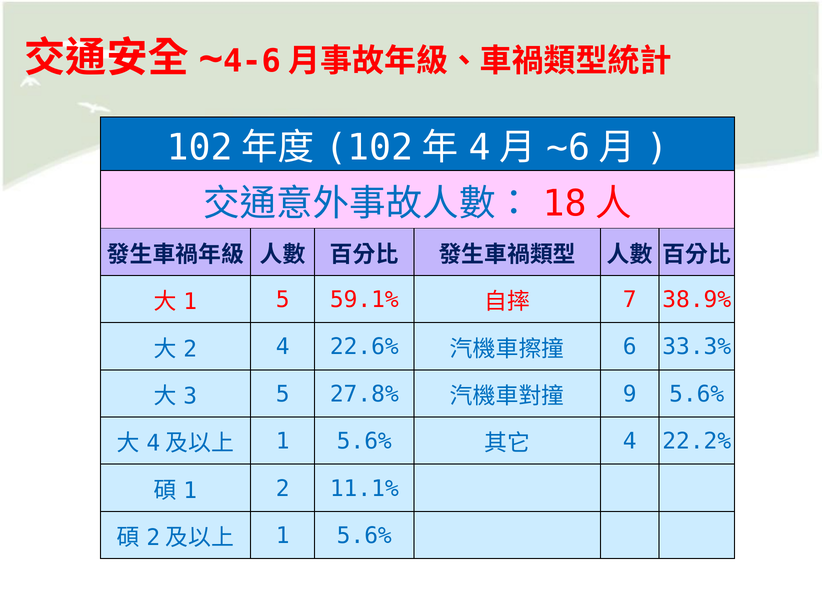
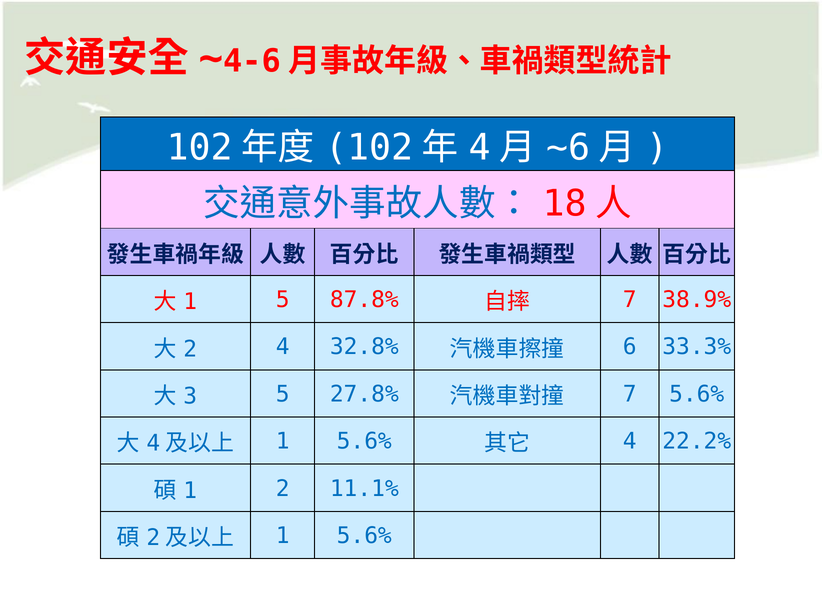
59.1%: 59.1% -> 87.8%
22.6%: 22.6% -> 32.8%
9 at (630, 394): 9 -> 7
